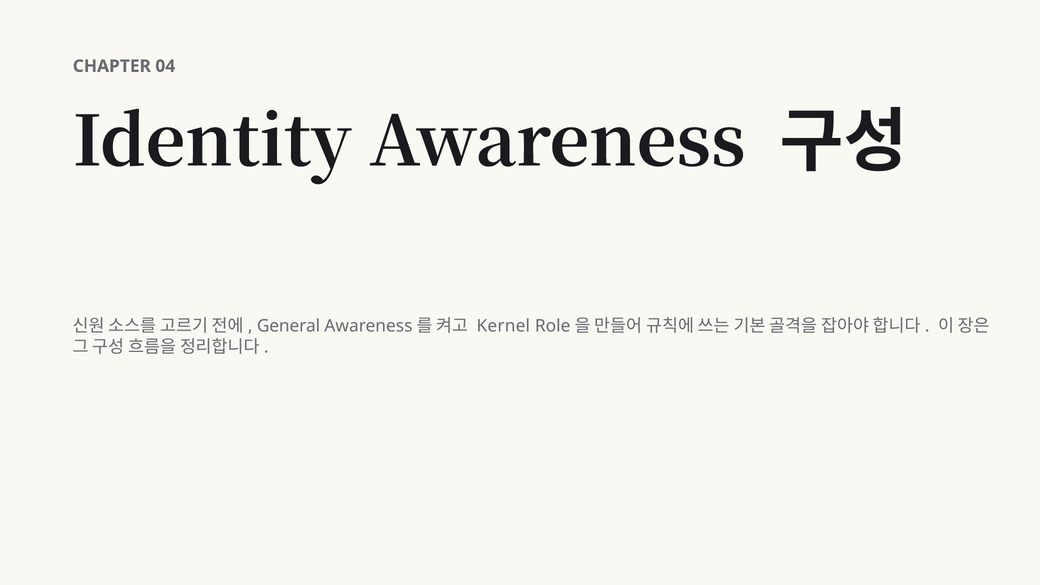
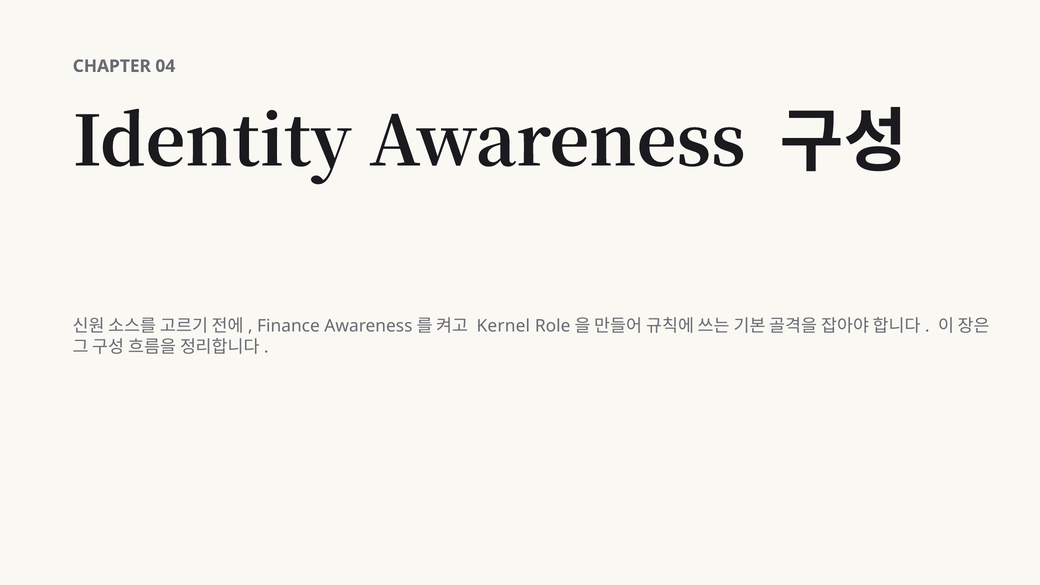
General: General -> Finance
